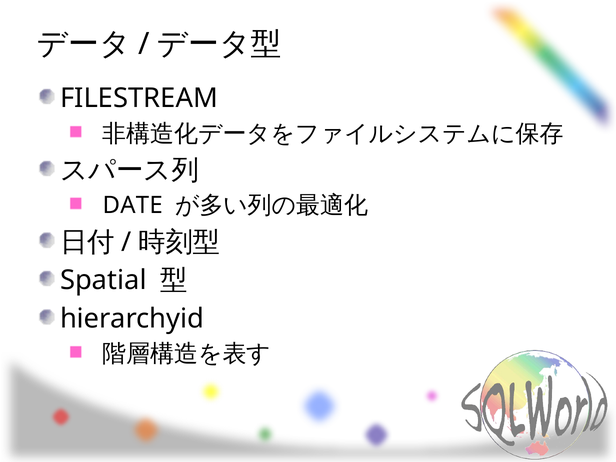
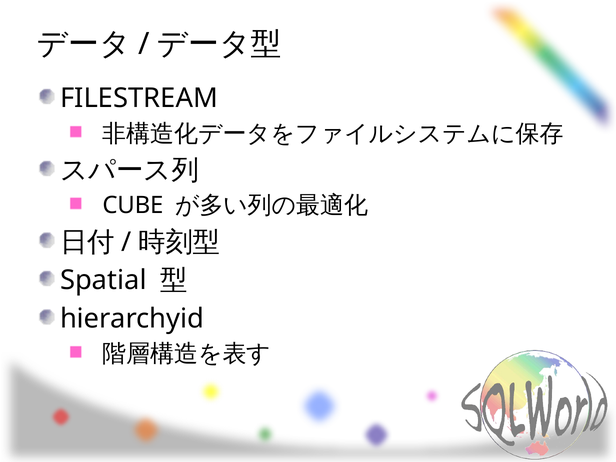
DATE: DATE -> CUBE
